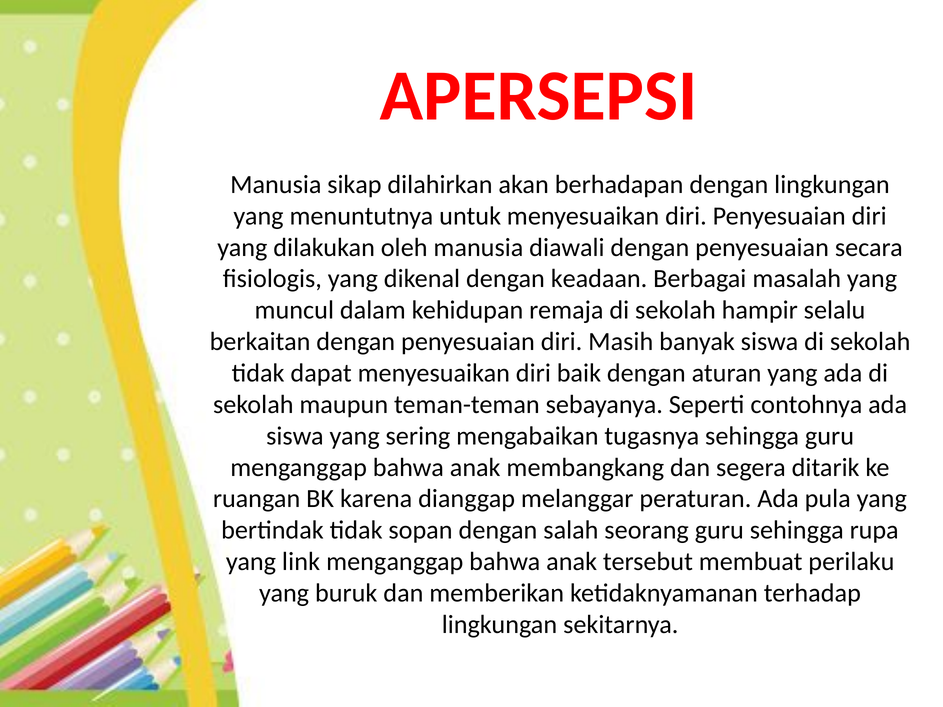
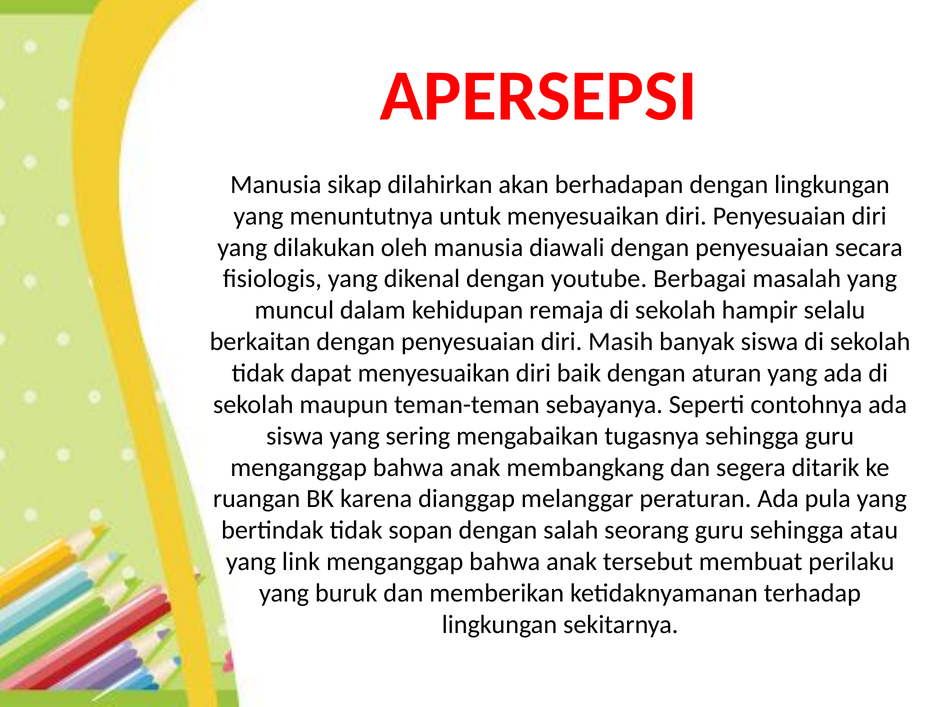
keadaan: keadaan -> youtube
rupa: rupa -> atau
